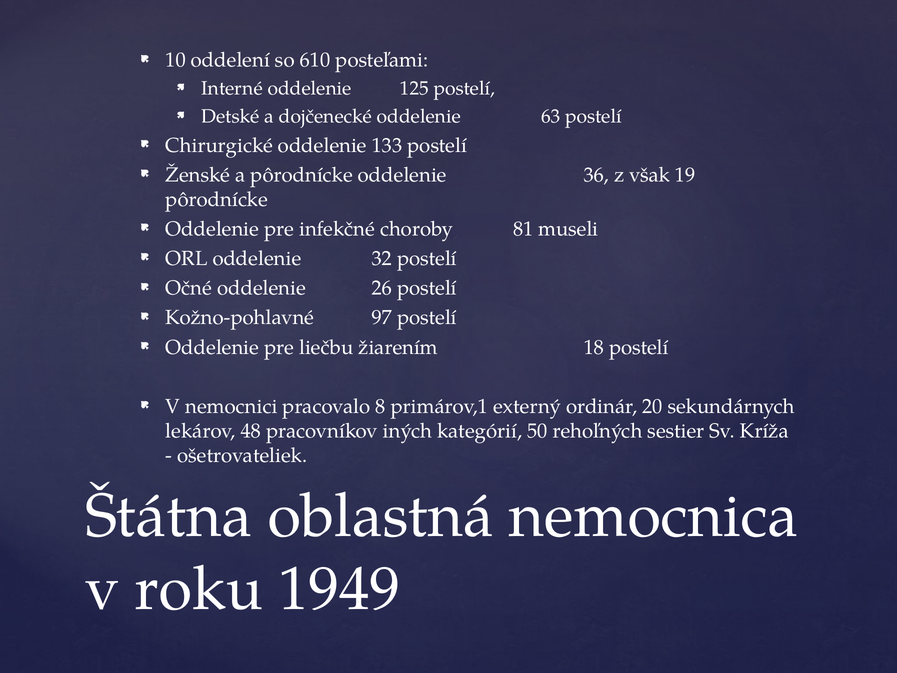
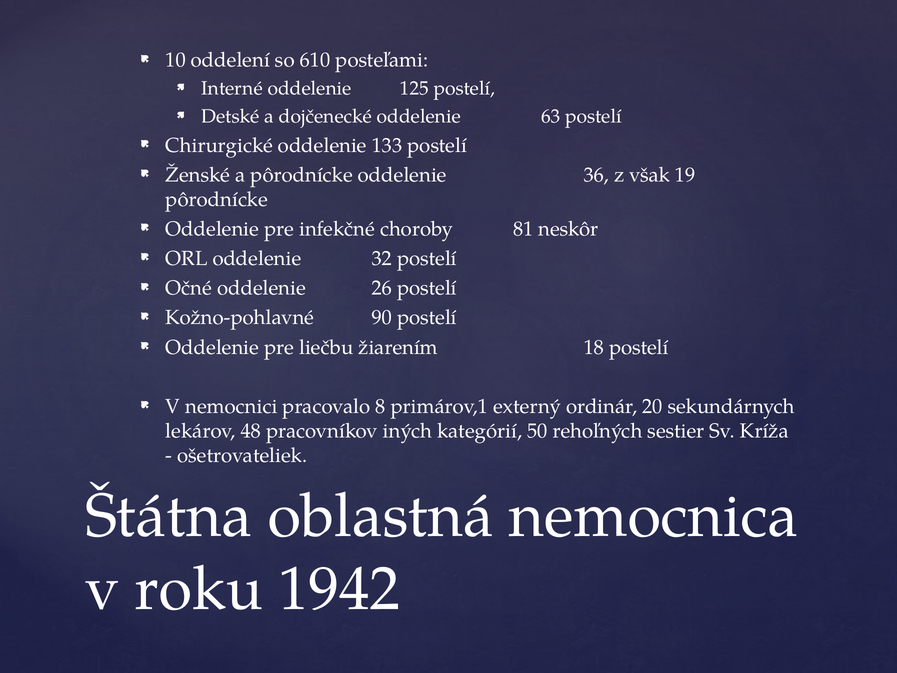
museli: museli -> neskôr
97: 97 -> 90
1949: 1949 -> 1942
